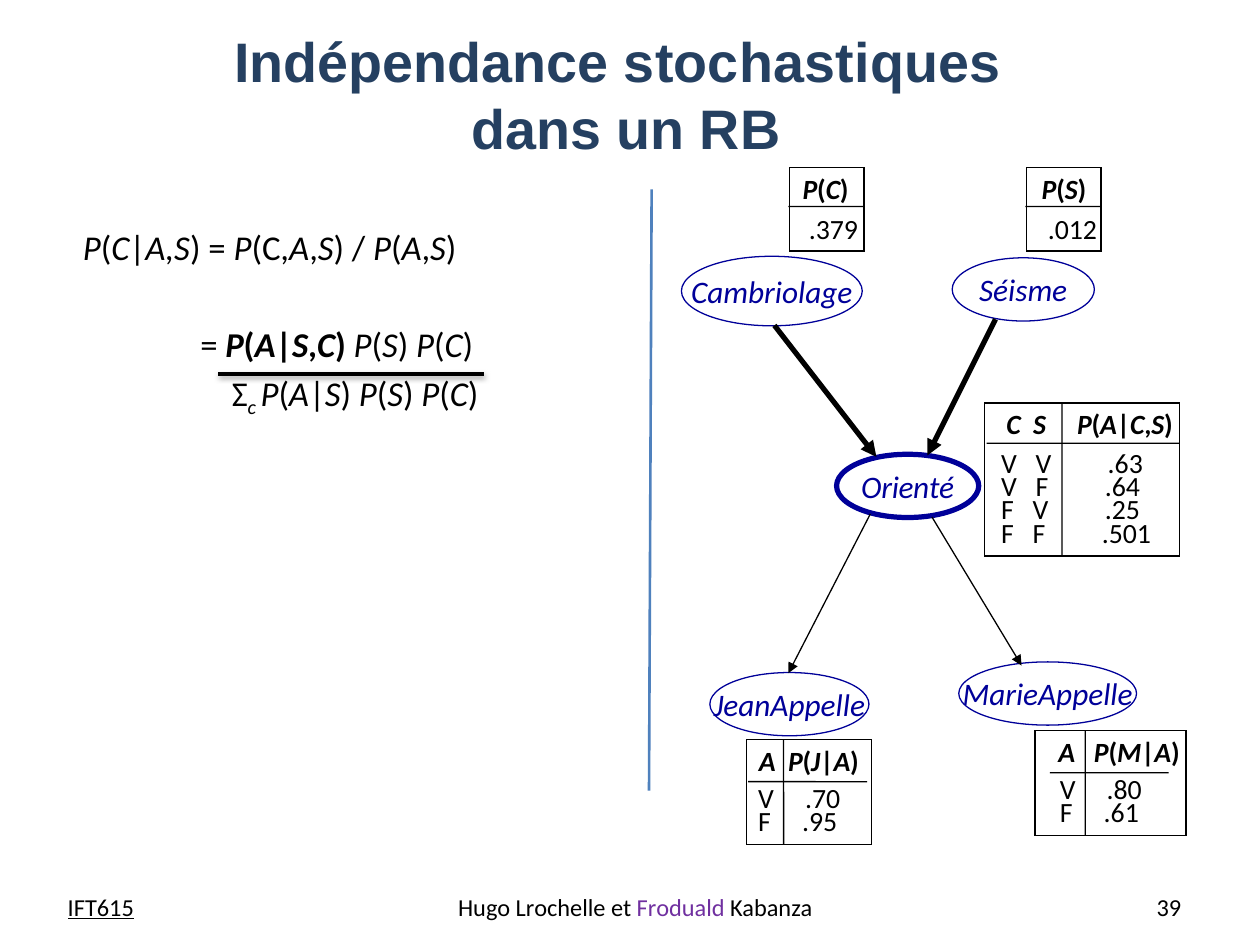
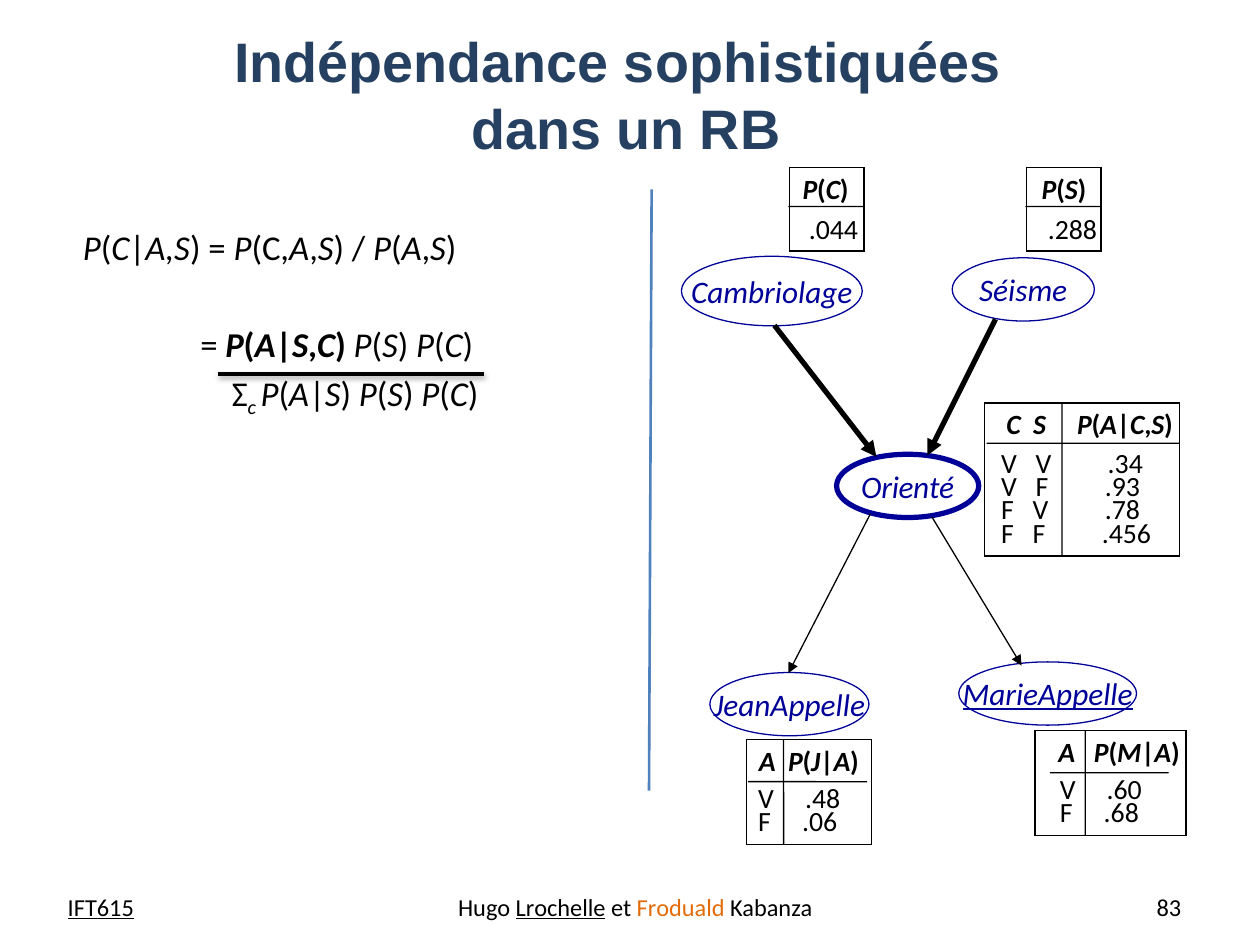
stochastiques: stochastiques -> sophistiquées
.379: .379 -> .044
.012: .012 -> .288
.63: .63 -> .34
.64: .64 -> .93
.25: .25 -> .78
.501: .501 -> .456
MarieAppelle underline: none -> present
.80: .80 -> .60
.70: .70 -> .48
.61: .61 -> .68
.95: .95 -> .06
Lrochelle underline: none -> present
Froduald colour: purple -> orange
39: 39 -> 83
